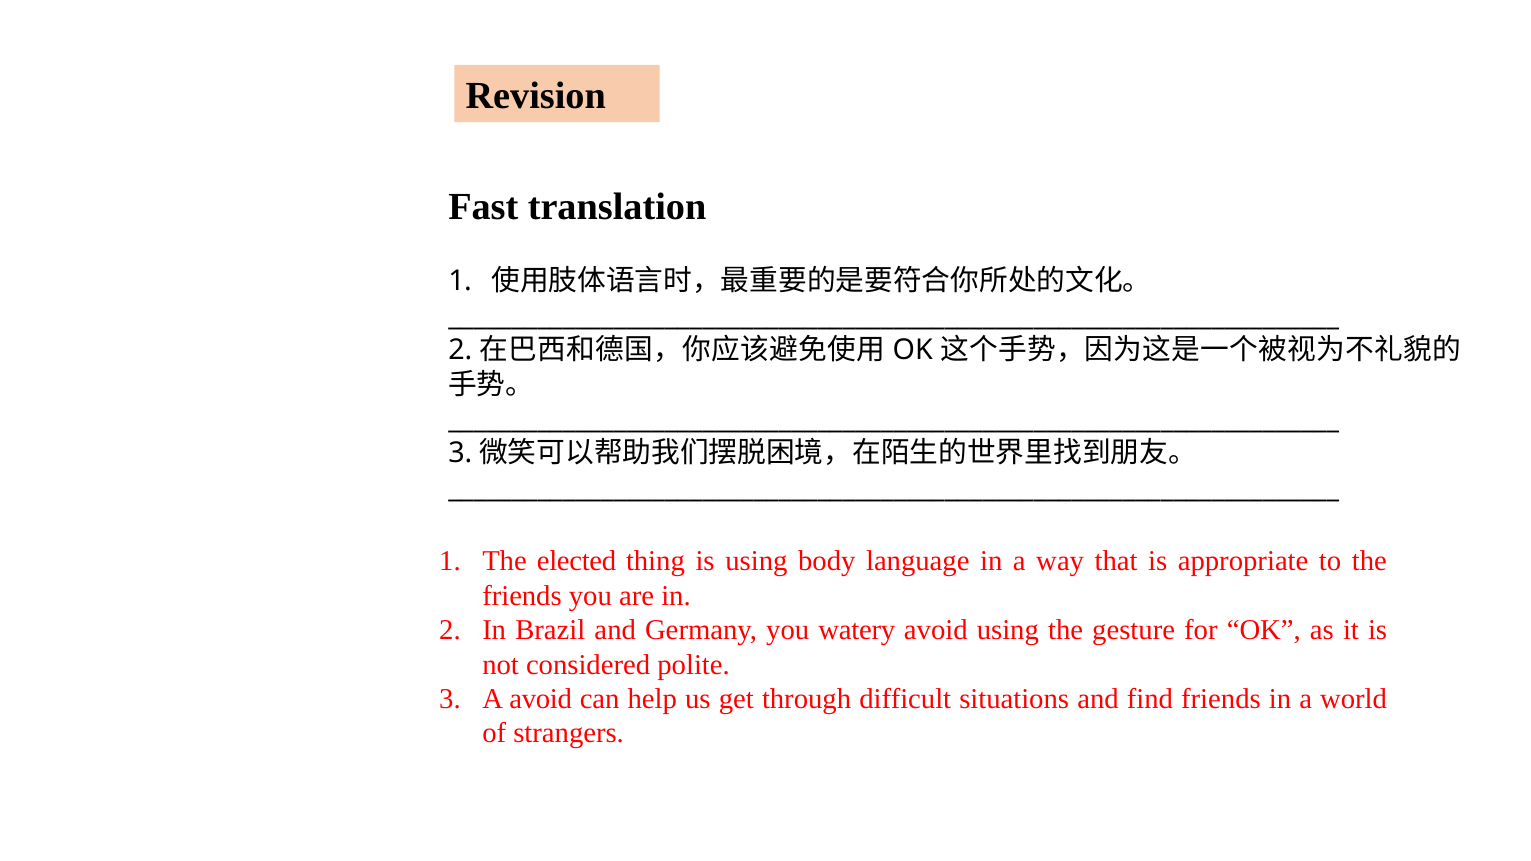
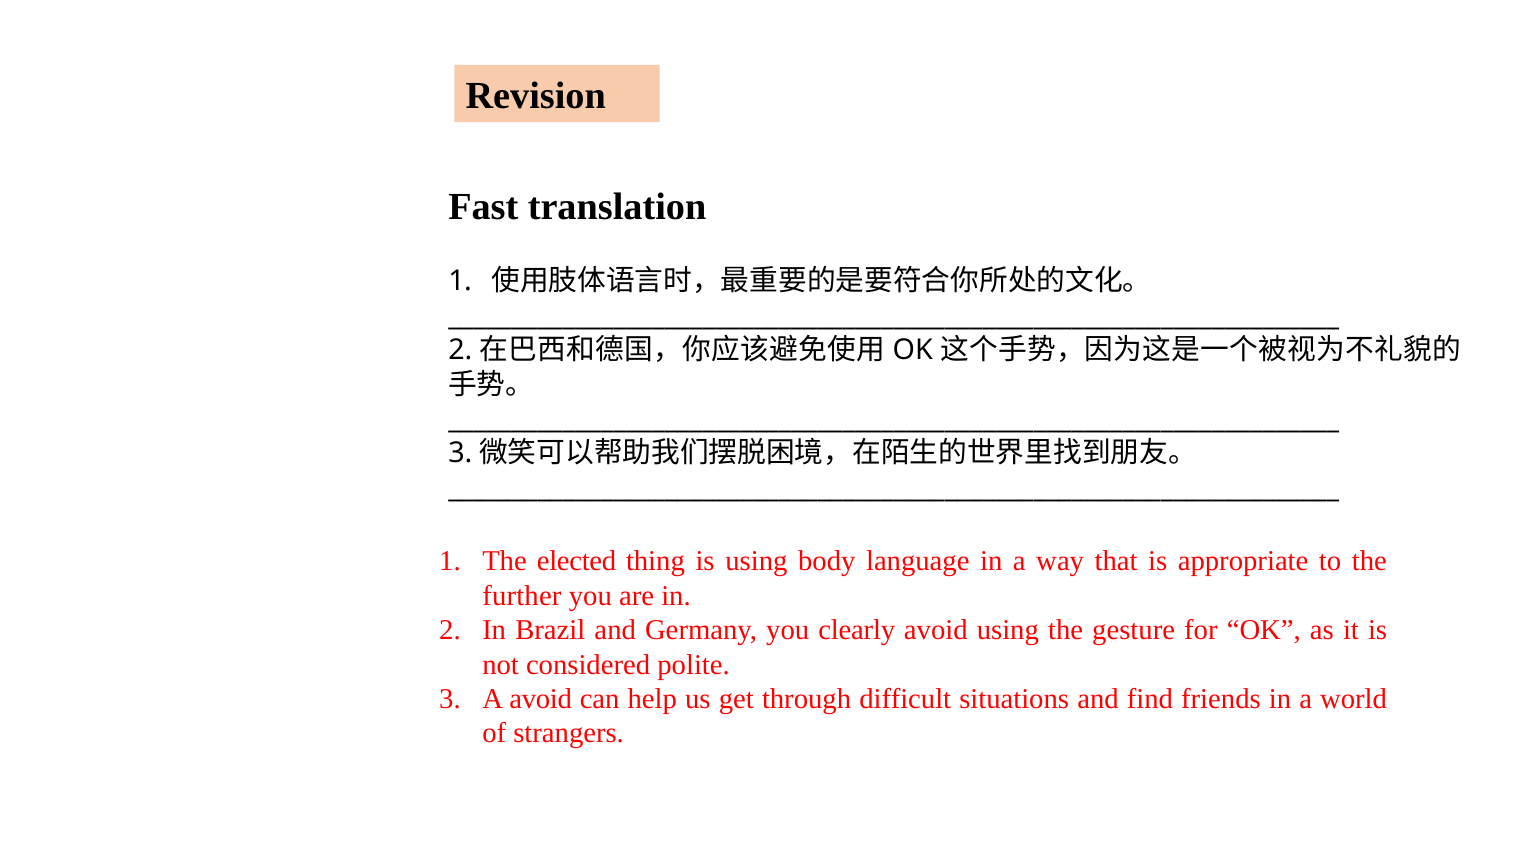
friends at (522, 596): friends -> further
watery: watery -> clearly
